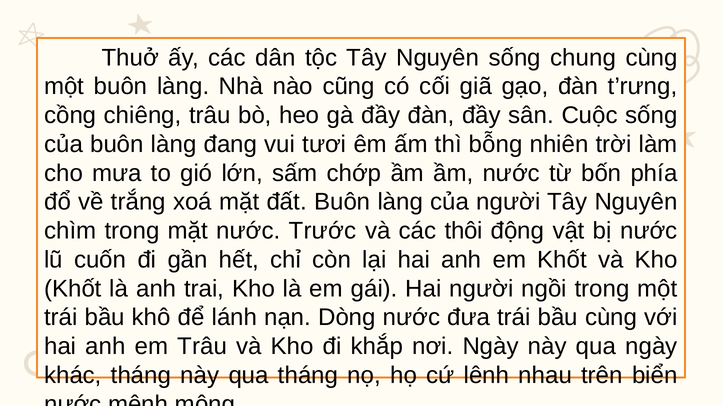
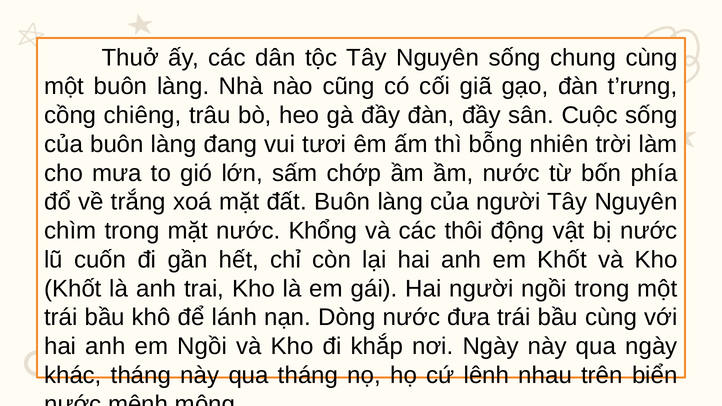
Trước: Trước -> Khổng
em Trâu: Trâu -> Ngồi
